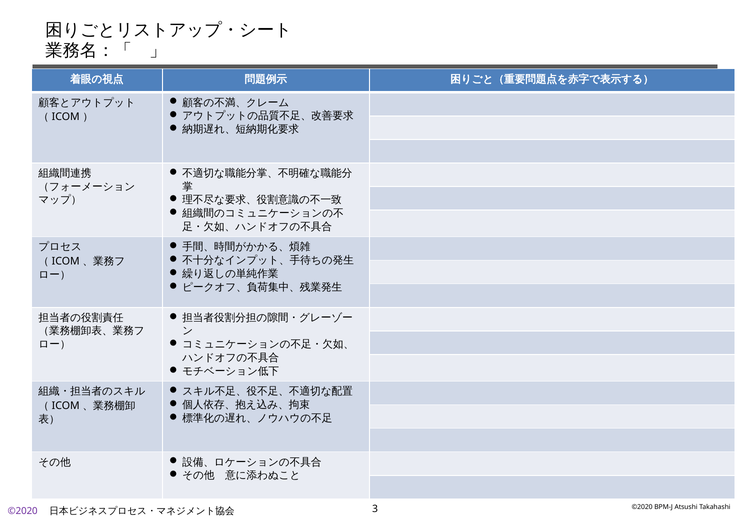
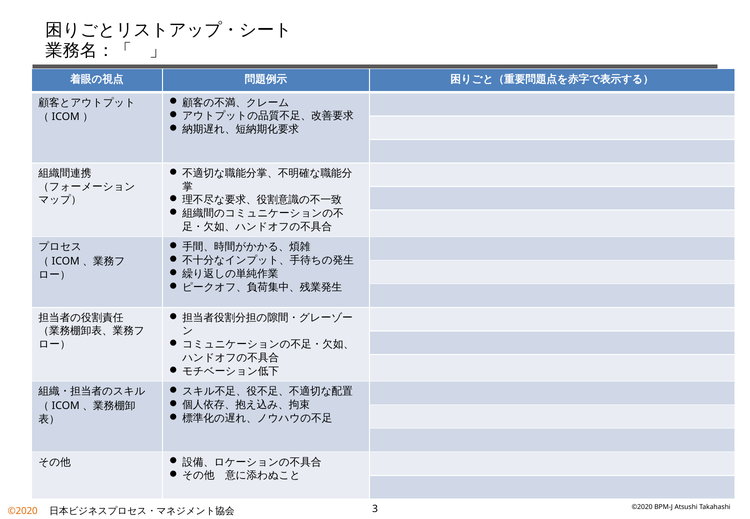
©2020 at (23, 511) colour: purple -> orange
